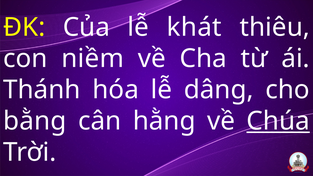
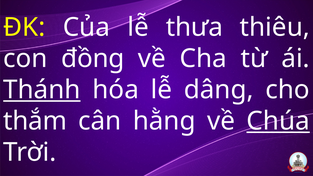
khát: khát -> thưa
niềm: niềm -> đồng
Thánh underline: none -> present
bằng: bằng -> thắm
